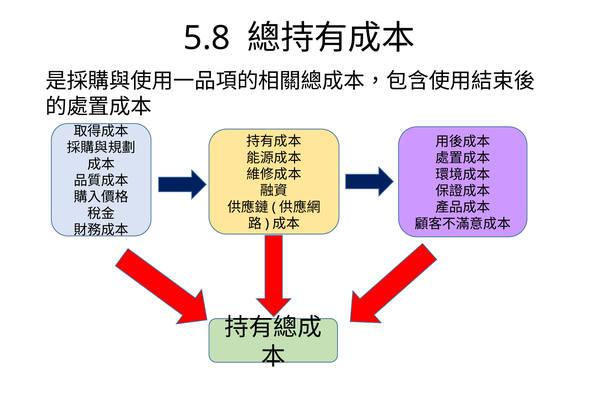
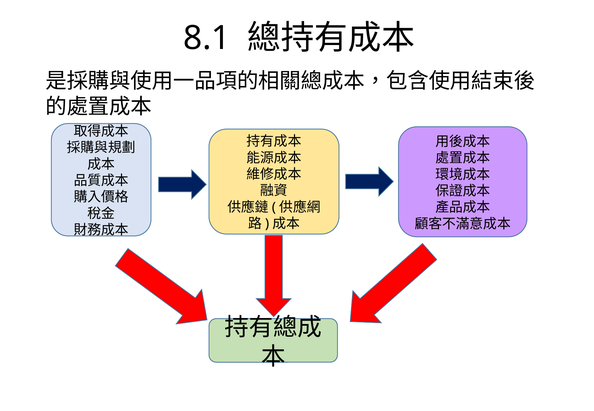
5.8: 5.8 -> 8.1
